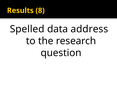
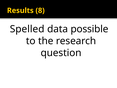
address: address -> possible
